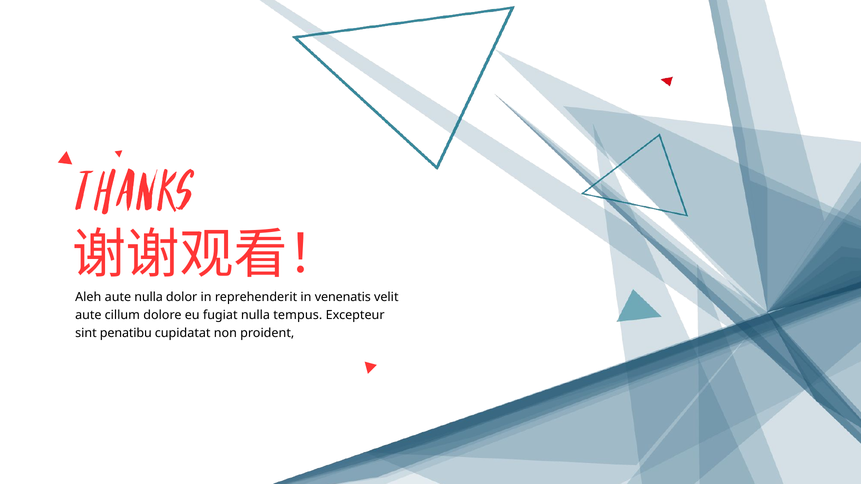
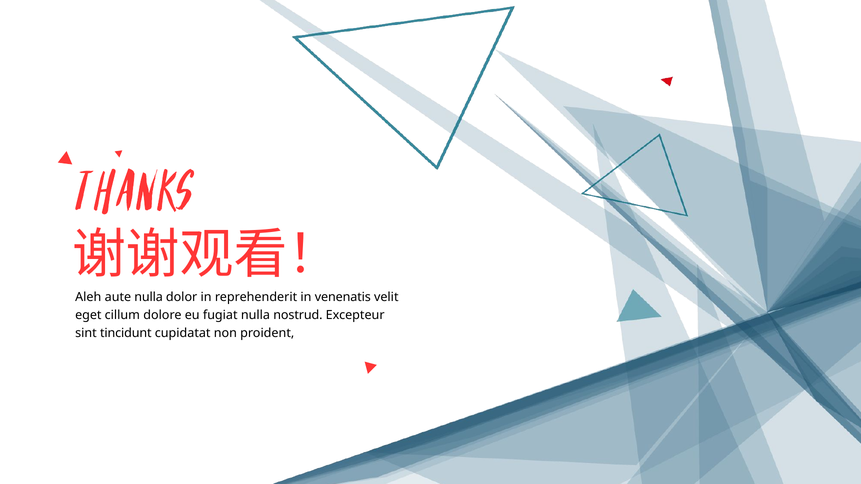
aute at (88, 315): aute -> eget
tempus: tempus -> nostrud
penatibu: penatibu -> tincidunt
